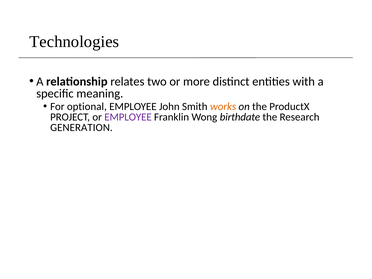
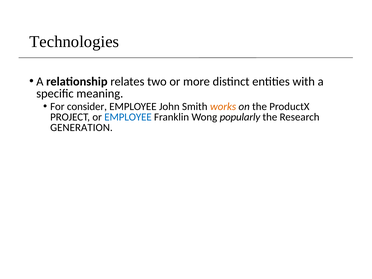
optional: optional -> consider
EMPLOYEE at (128, 117) colour: purple -> blue
birthdate: birthdate -> popularly
